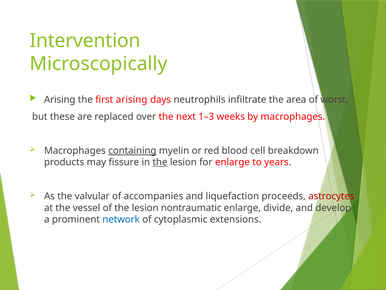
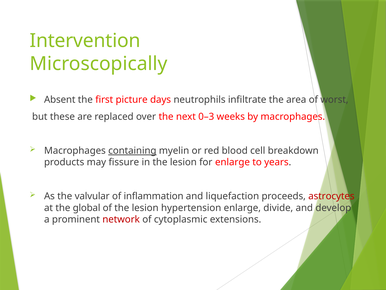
Arising at (60, 100): Arising -> Absent
first arising: arising -> picture
1–3: 1–3 -> 0–3
the at (160, 162) underline: present -> none
accompanies: accompanies -> inflammation
vessel: vessel -> global
nontraumatic: nontraumatic -> hypertension
network colour: blue -> red
